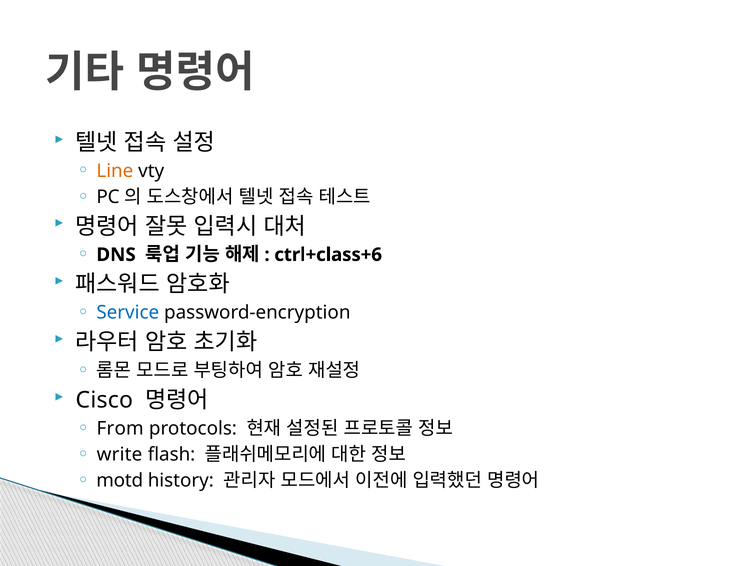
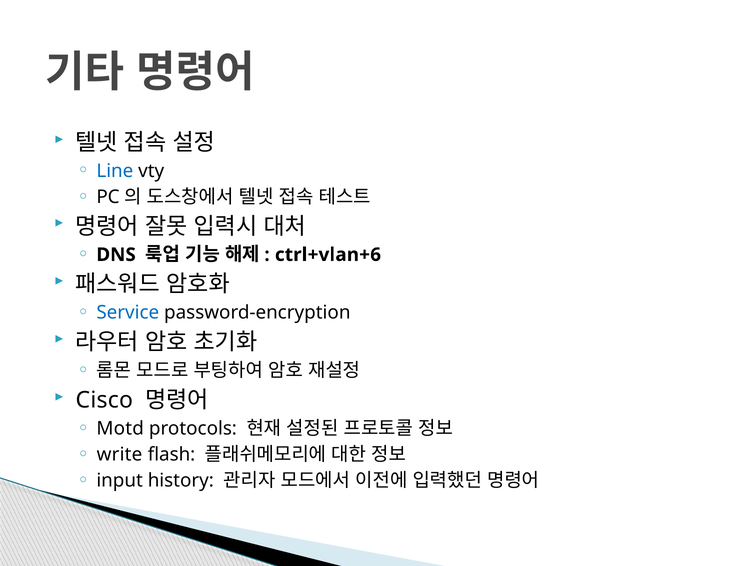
Line colour: orange -> blue
ctrl+class+6: ctrl+class+6 -> ctrl+vlan+6
From: From -> Motd
motd: motd -> input
